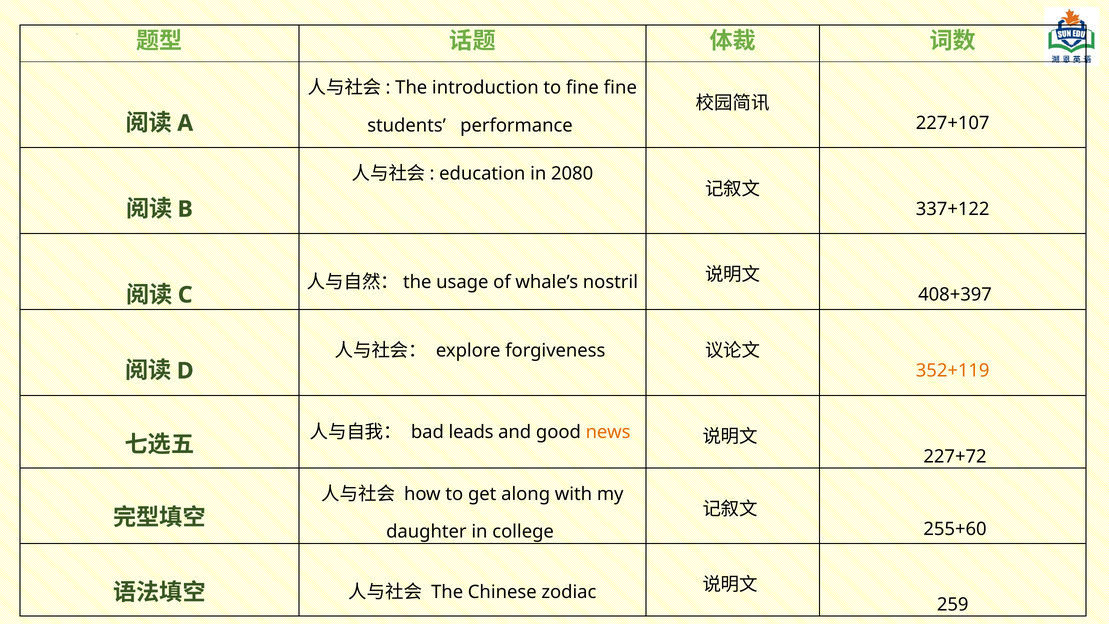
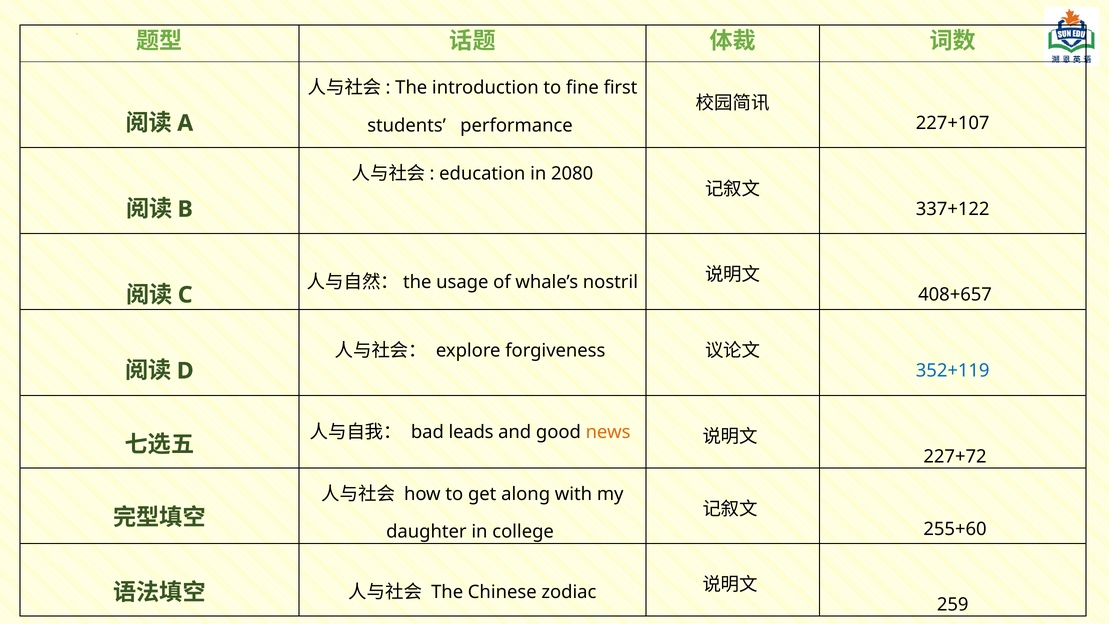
fine fine: fine -> first
408+397: 408+397 -> 408+657
352+119 colour: orange -> blue
